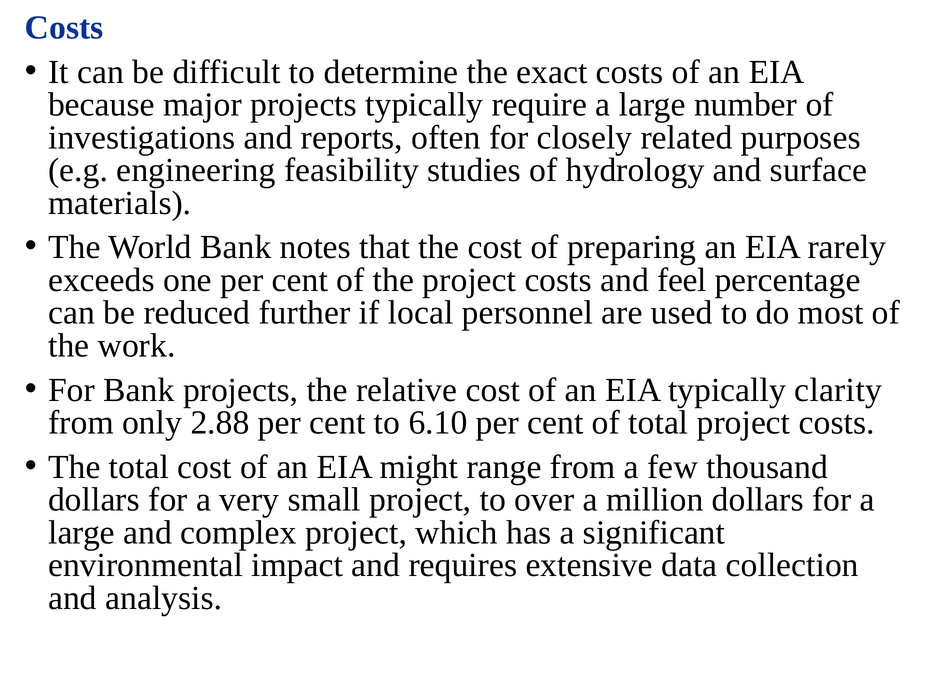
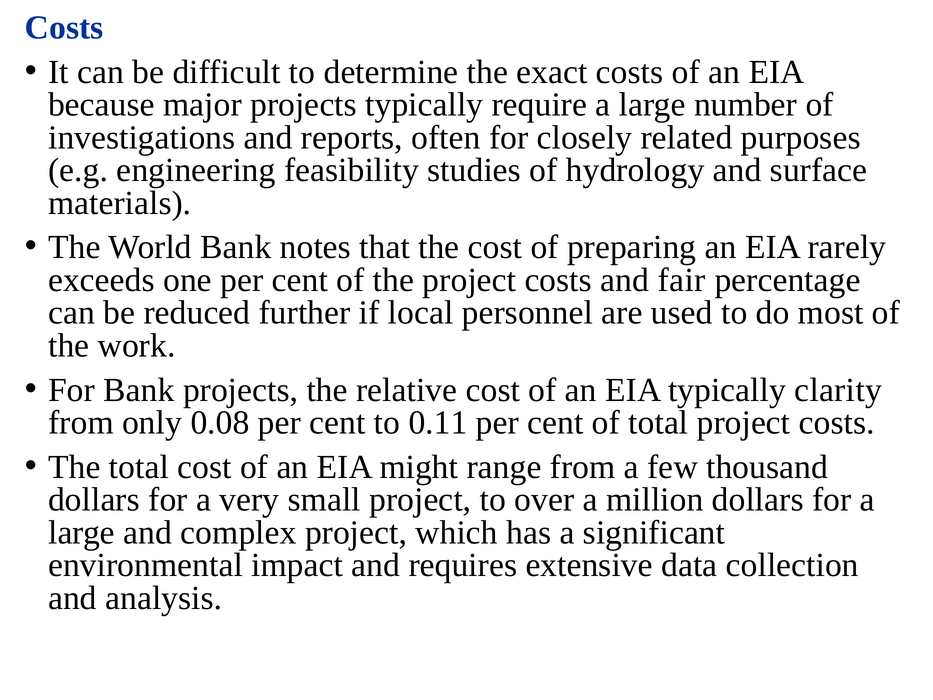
feel: feel -> fair
2.88: 2.88 -> 0.08
6.10: 6.10 -> 0.11
